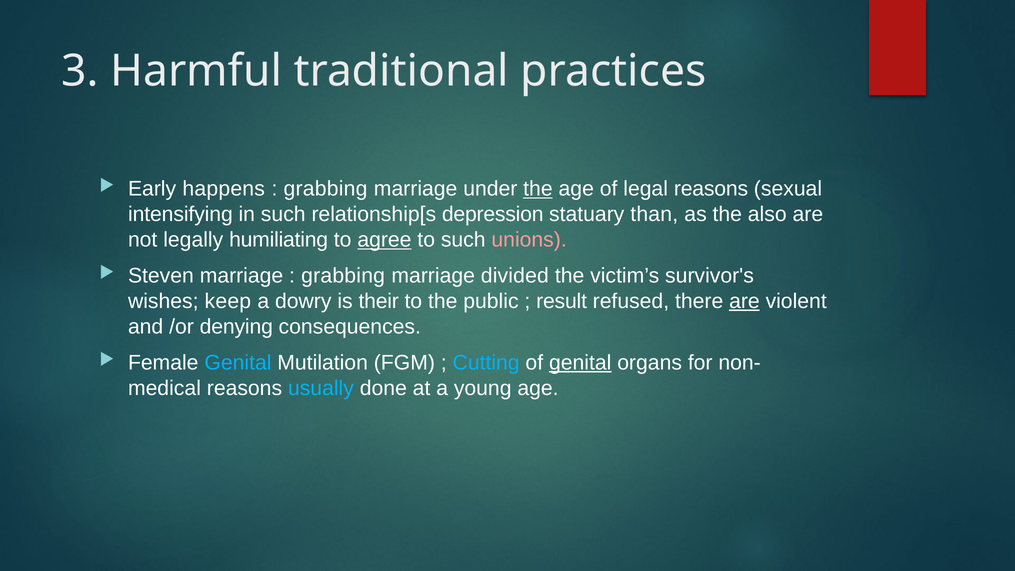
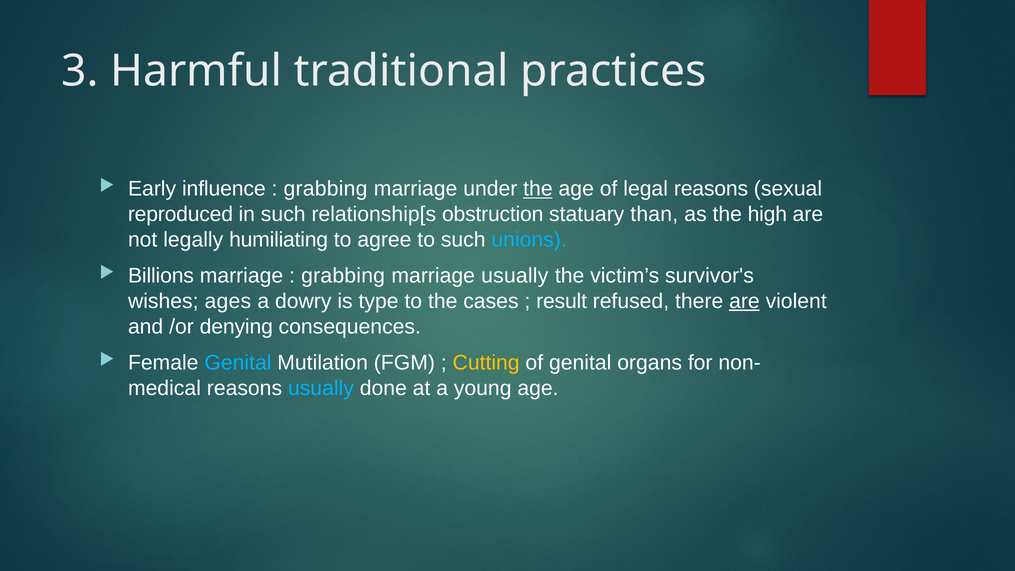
happens: happens -> influence
intensifying: intensifying -> reproduced
depression: depression -> obstruction
also: also -> high
agree underline: present -> none
unions colour: pink -> light blue
Steven: Steven -> Billions
marriage divided: divided -> usually
keep: keep -> ages
their: their -> type
public: public -> cases
Cutting colour: light blue -> yellow
genital at (580, 363) underline: present -> none
